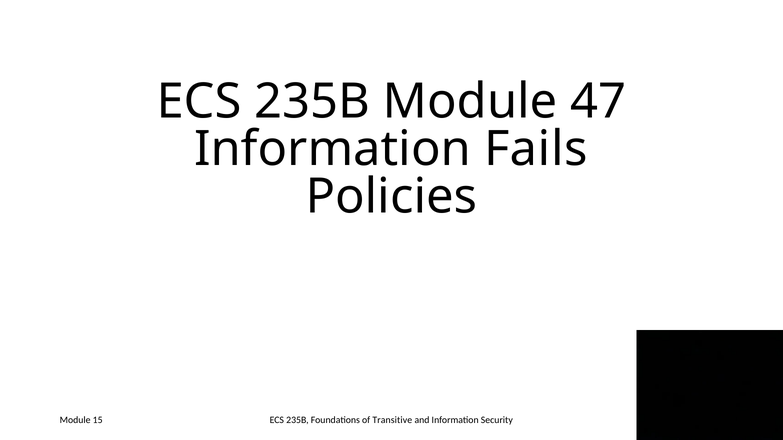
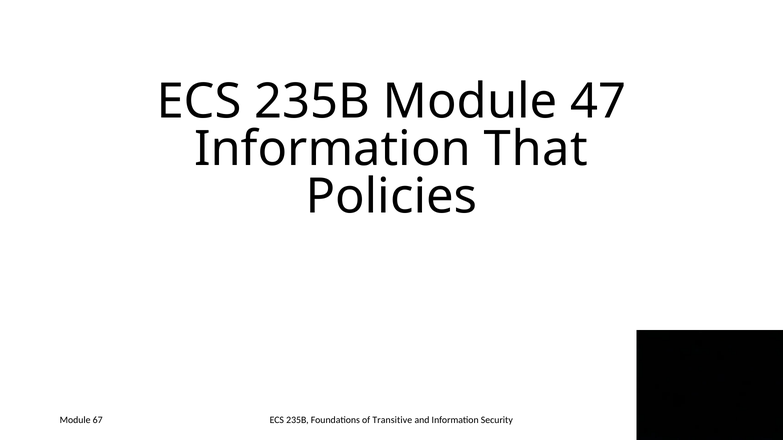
Fails: Fails -> That
15: 15 -> 67
